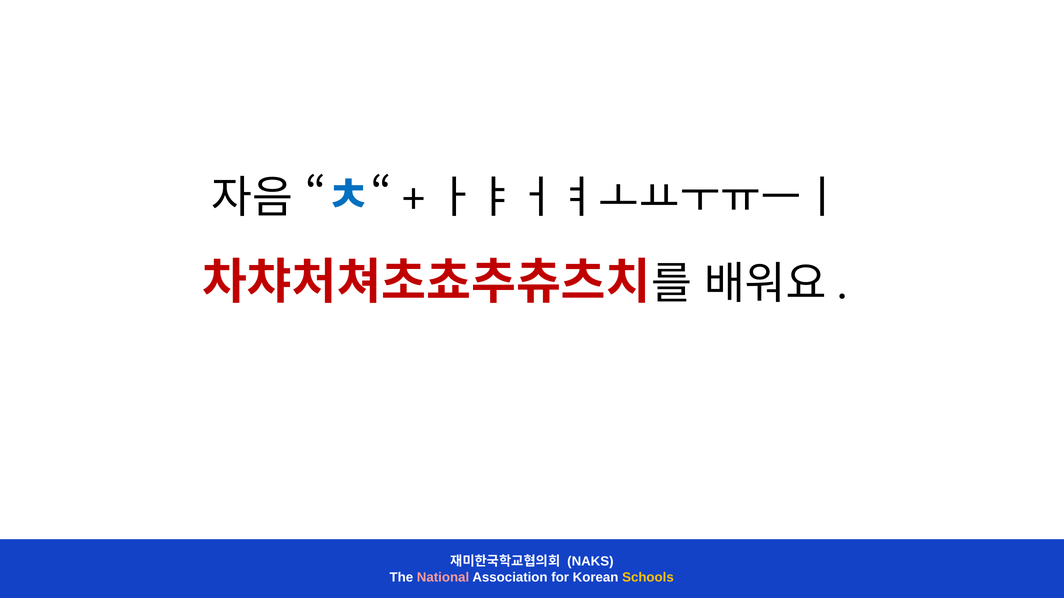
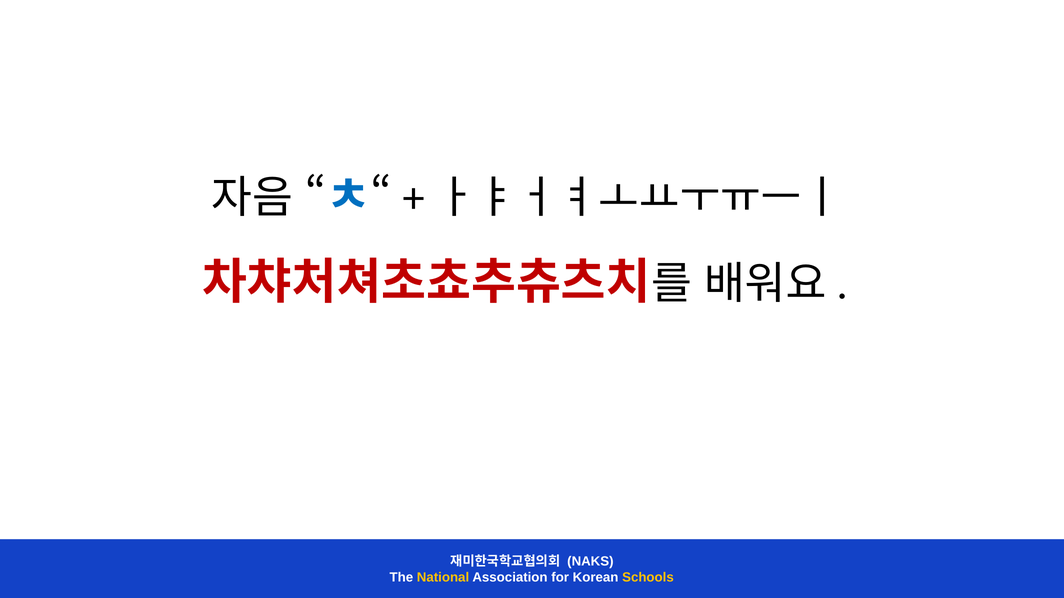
National colour: pink -> yellow
